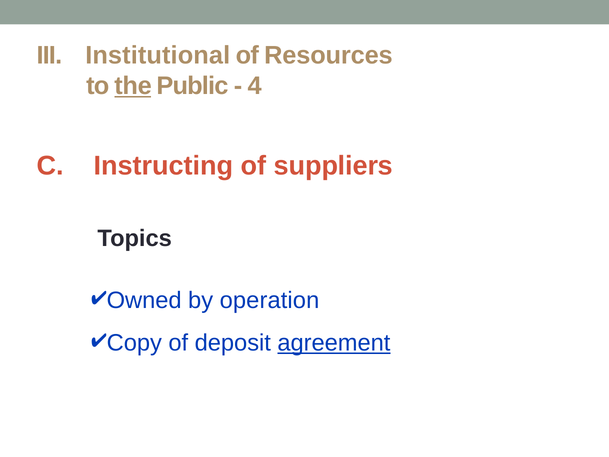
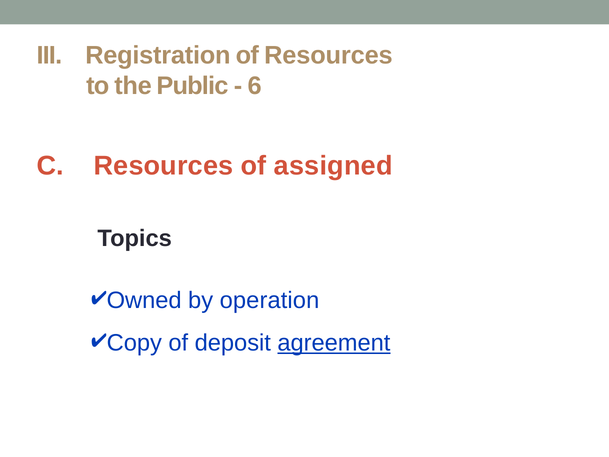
Institutional: Institutional -> Registration
the underline: present -> none
4: 4 -> 6
C Instructing: Instructing -> Resources
suppliers: suppliers -> assigned
